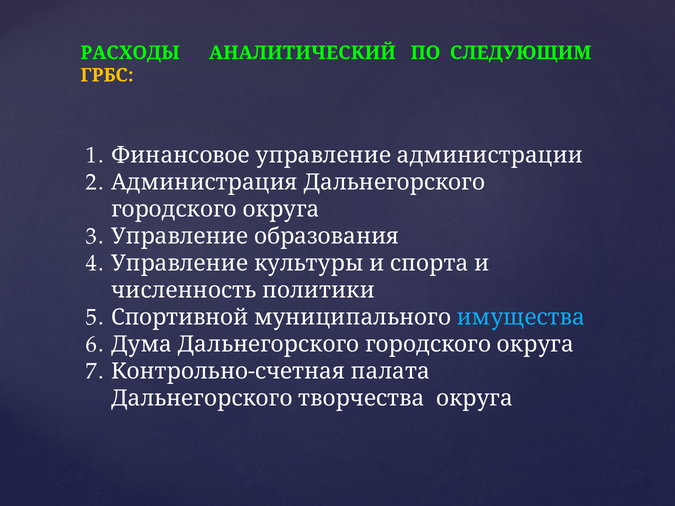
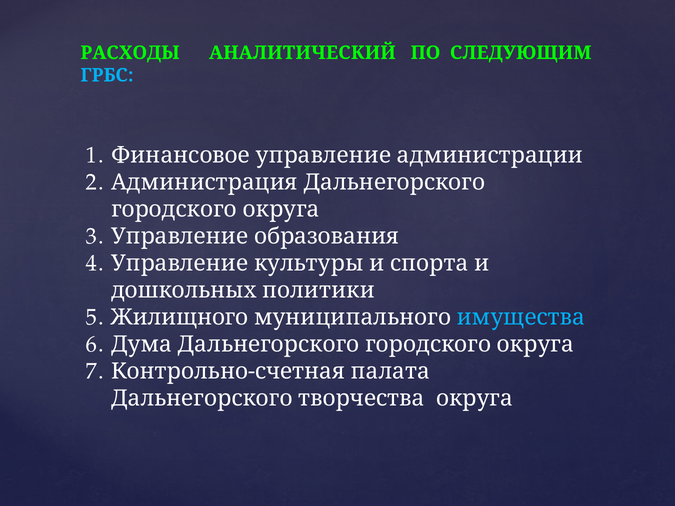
ГРБС colour: yellow -> light blue
численность: численность -> дошкольных
Спортивной: Спортивной -> Жилищного
